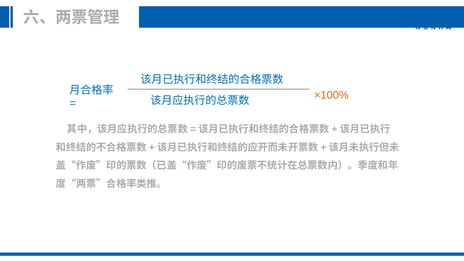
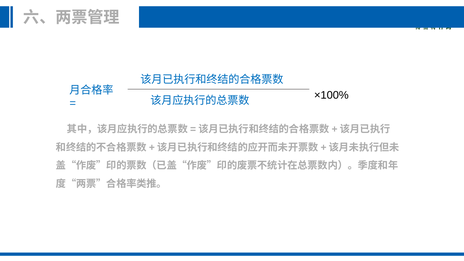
×100% colour: orange -> black
